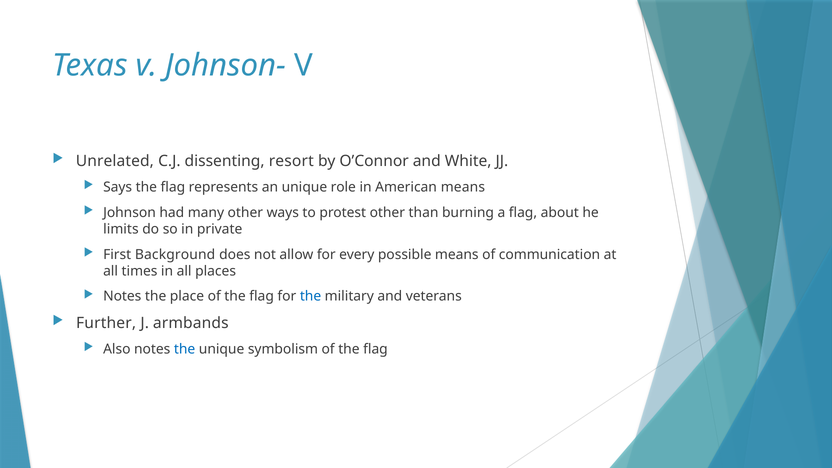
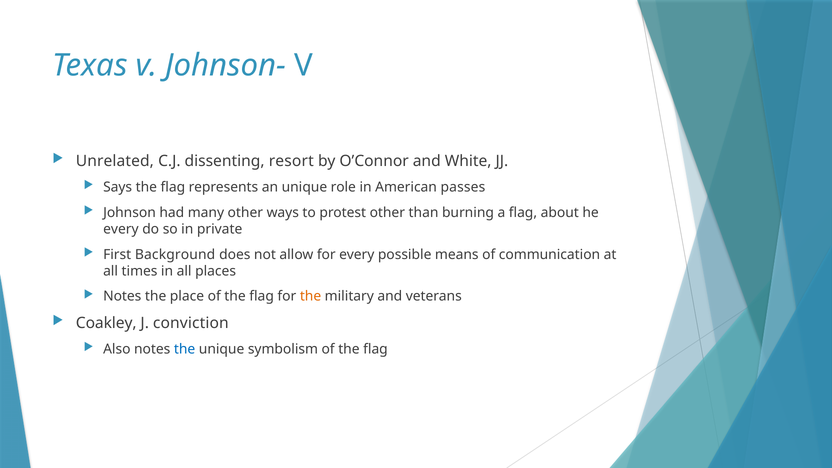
American means: means -> passes
limits at (121, 229): limits -> every
the at (311, 296) colour: blue -> orange
Further: Further -> Coakley
armbands: armbands -> conviction
